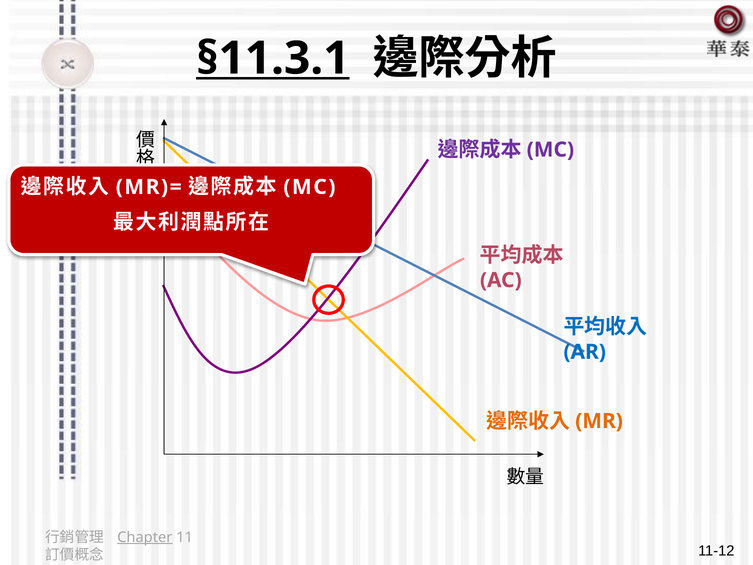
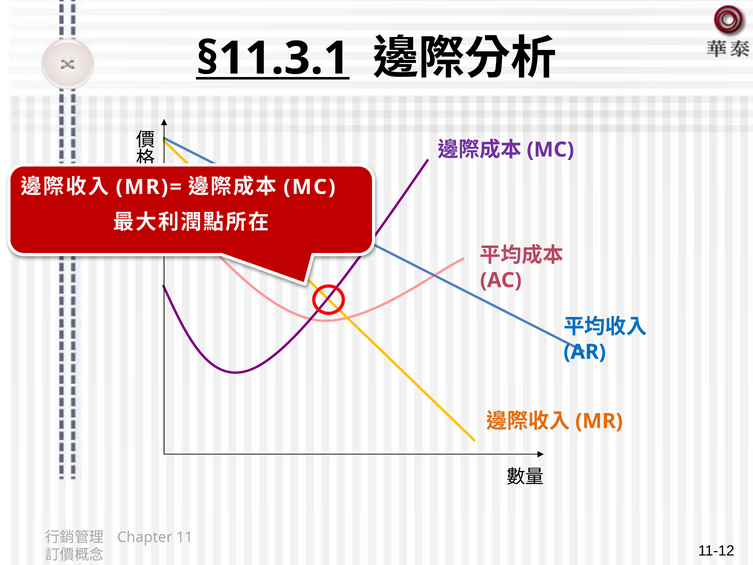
Chapter underline: present -> none
